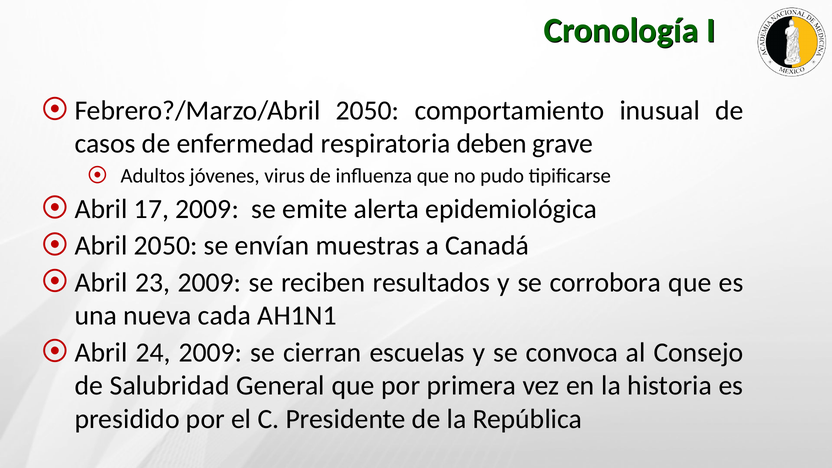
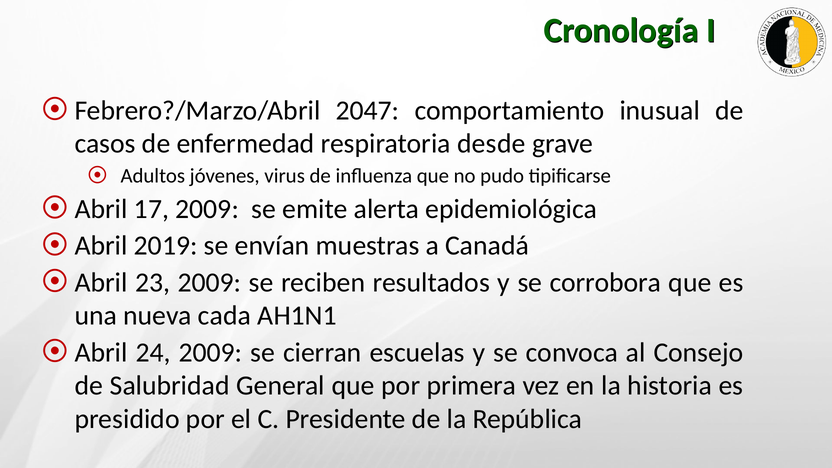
Febrero?/Marzo/Abril 2050: 2050 -> 2047
deben: deben -> desde
Abril 2050: 2050 -> 2019
